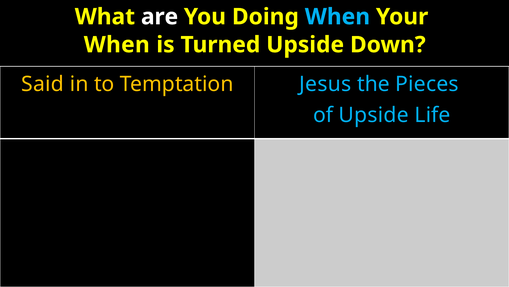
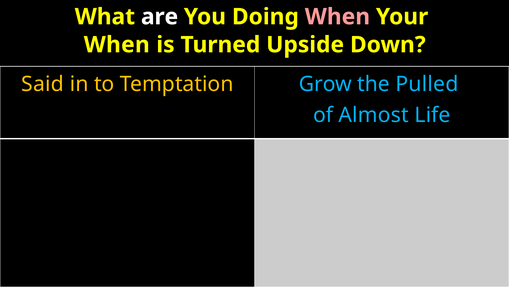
When at (337, 17) colour: light blue -> pink
Jesus: Jesus -> Grow
Pieces: Pieces -> Pulled
of Upside: Upside -> Almost
